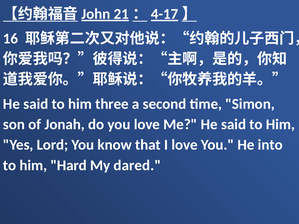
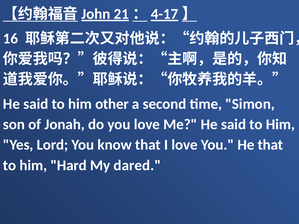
three: three -> other
He into: into -> that
